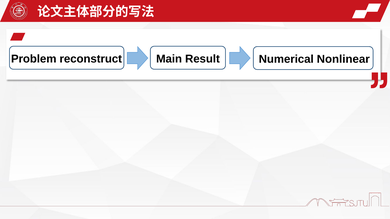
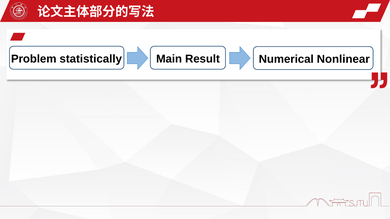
reconstruct: reconstruct -> statistically
